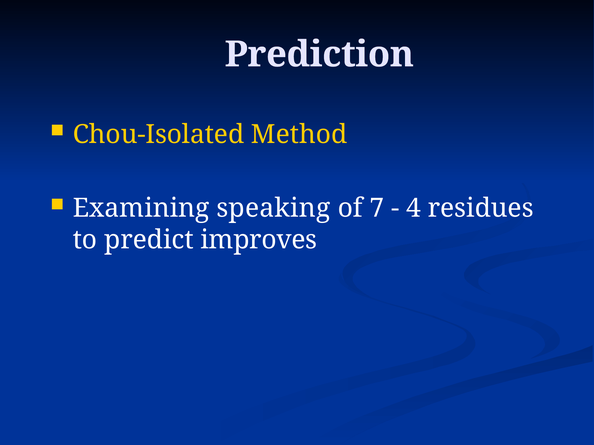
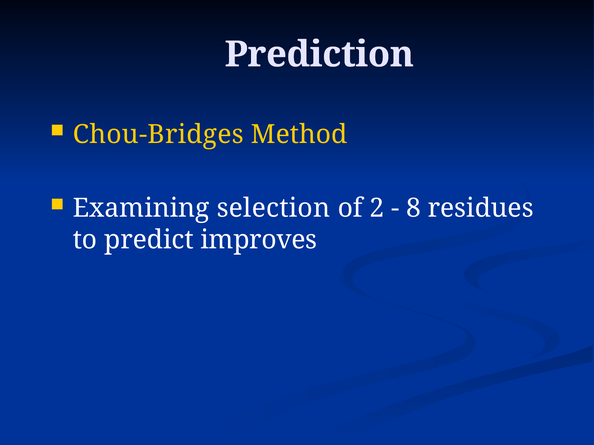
Chou-Isolated: Chou-Isolated -> Chou-Bridges
speaking: speaking -> selection
7: 7 -> 2
4: 4 -> 8
